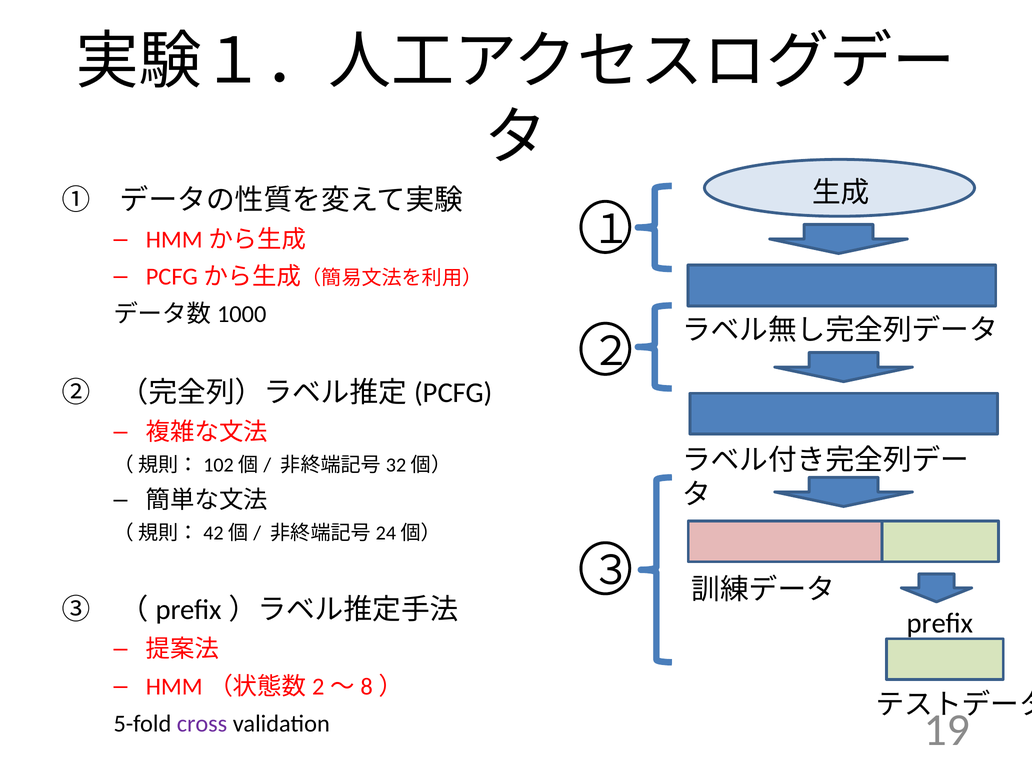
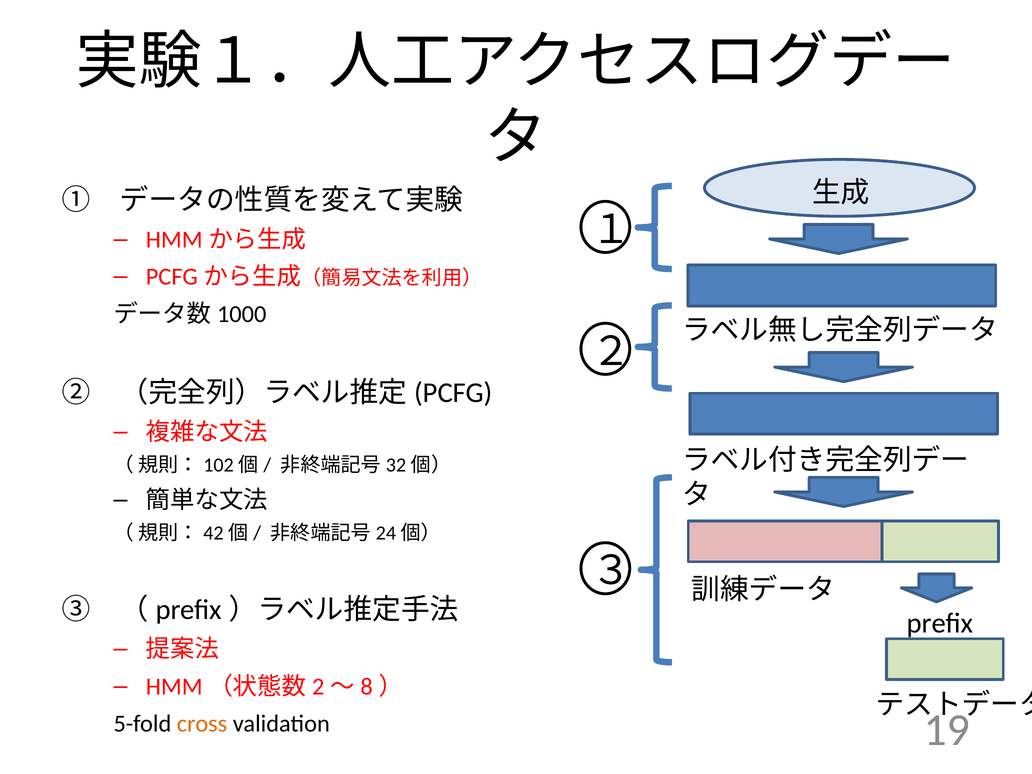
cross colour: purple -> orange
